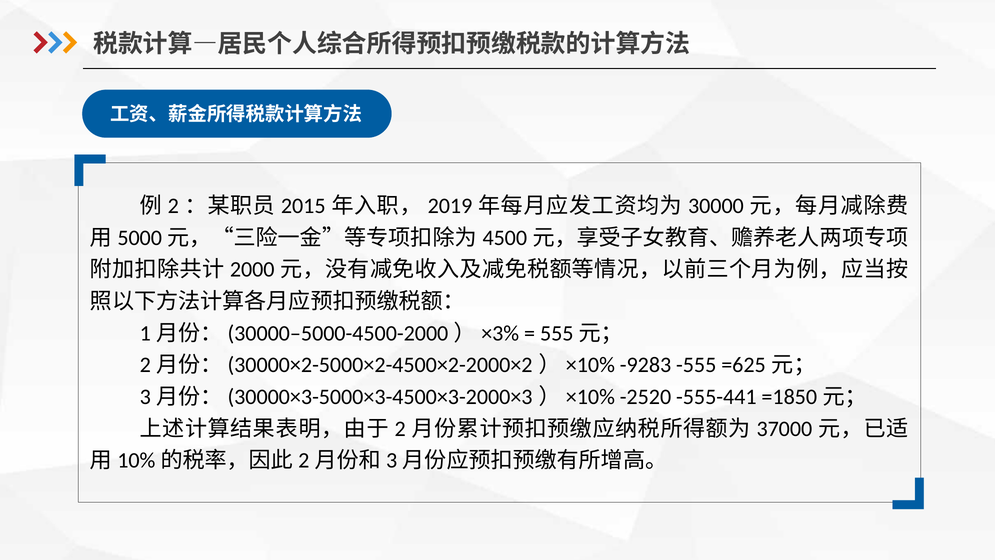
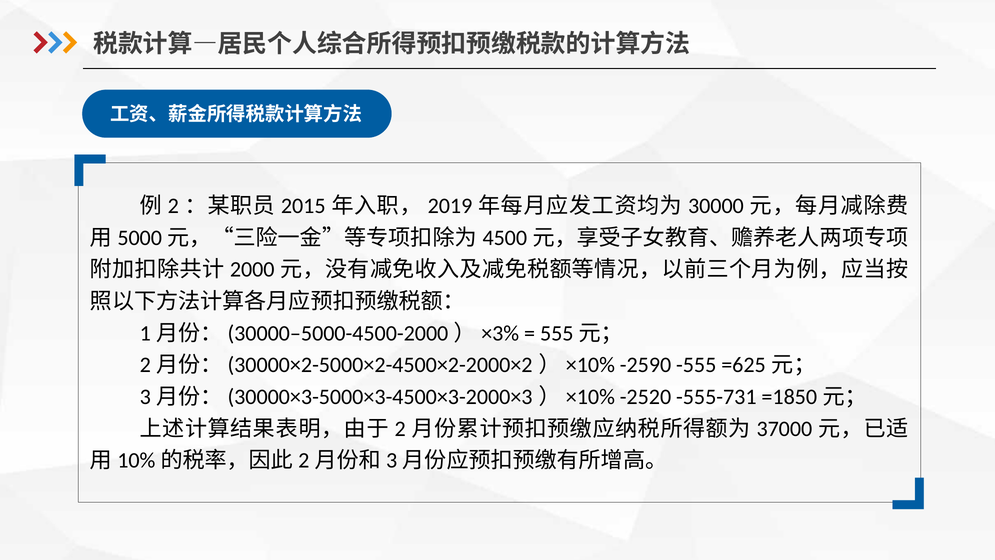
-9283: -9283 -> -2590
-555-441: -555-441 -> -555-731
